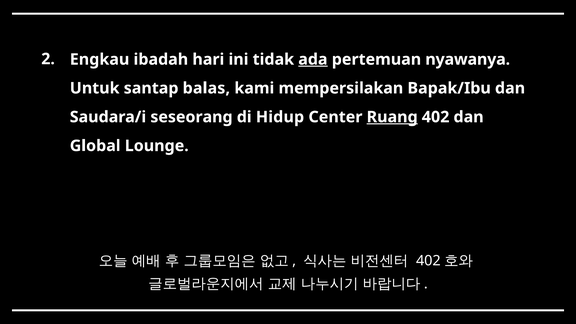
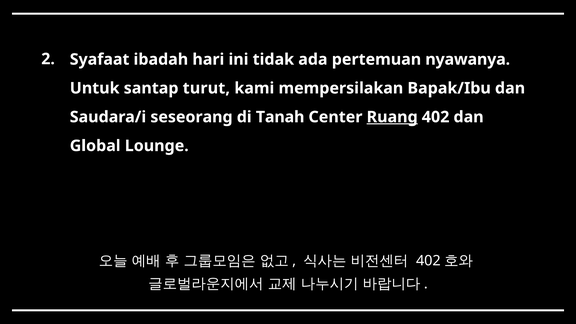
Engkau: Engkau -> Syafaat
ada underline: present -> none
balas: balas -> turut
Hidup: Hidup -> Tanah
